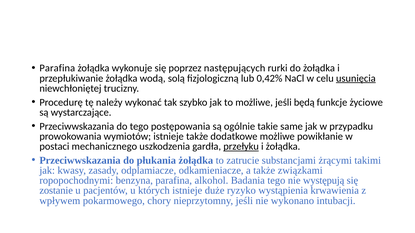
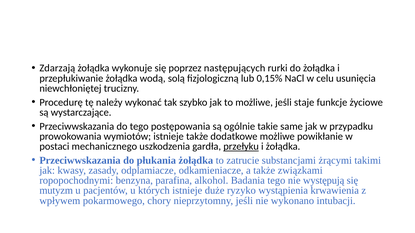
Parafina at (57, 68): Parafina -> Zdarzają
0,42%: 0,42% -> 0,15%
usunięcia underline: present -> none
będą: będą -> staje
zostanie: zostanie -> mutyzm
